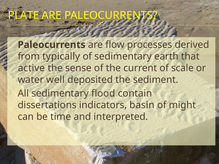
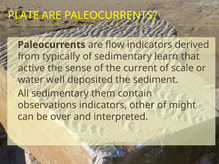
flow processes: processes -> indicators
earth: earth -> learn
flood: flood -> them
dissertations: dissertations -> observations
basin: basin -> other
time: time -> over
